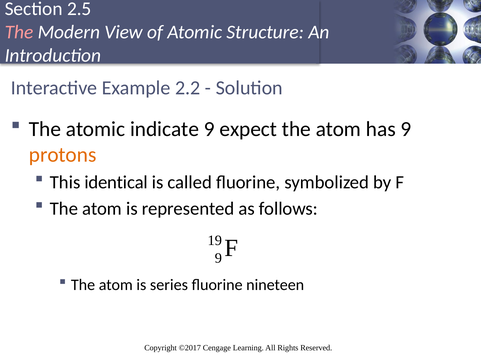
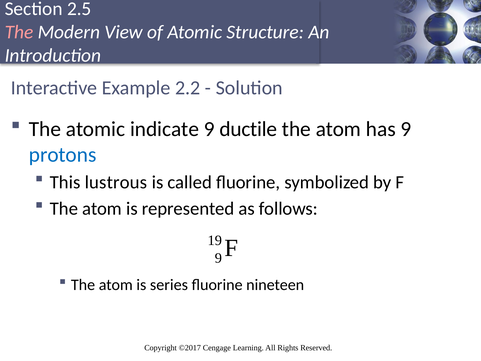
expect: expect -> ductile
protons colour: orange -> blue
identical: identical -> lustrous
